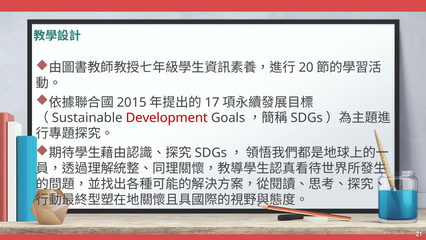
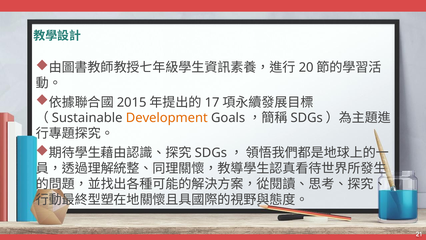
Development colour: red -> orange
